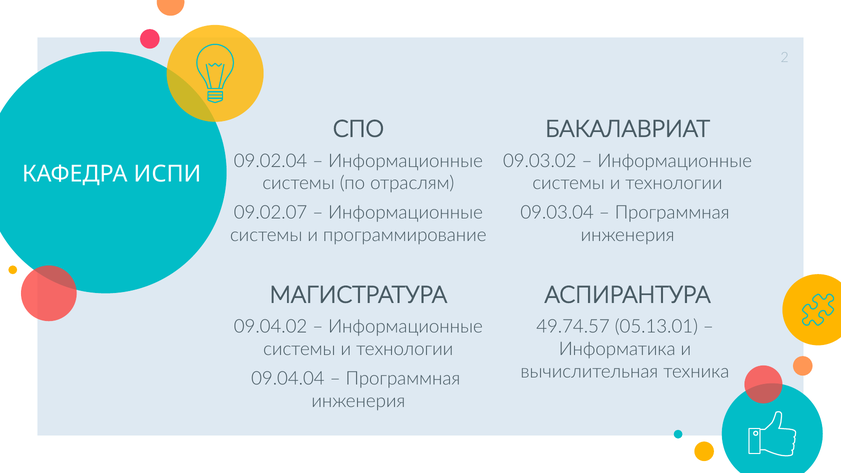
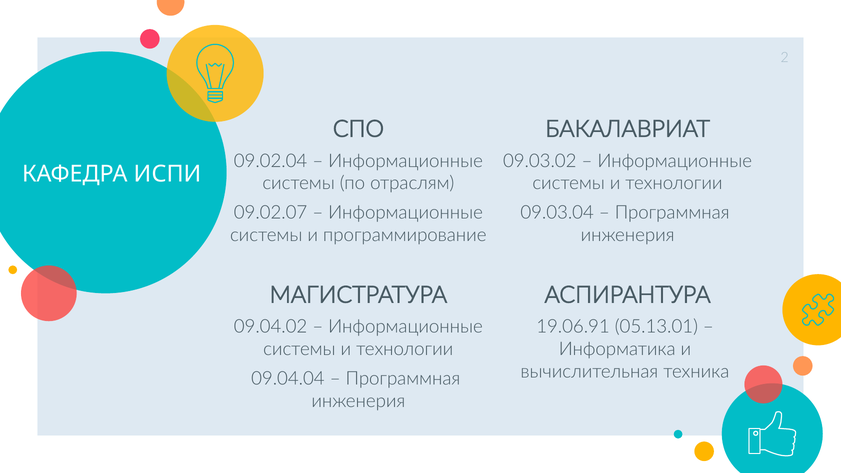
49.74.57: 49.74.57 -> 19.06.91
